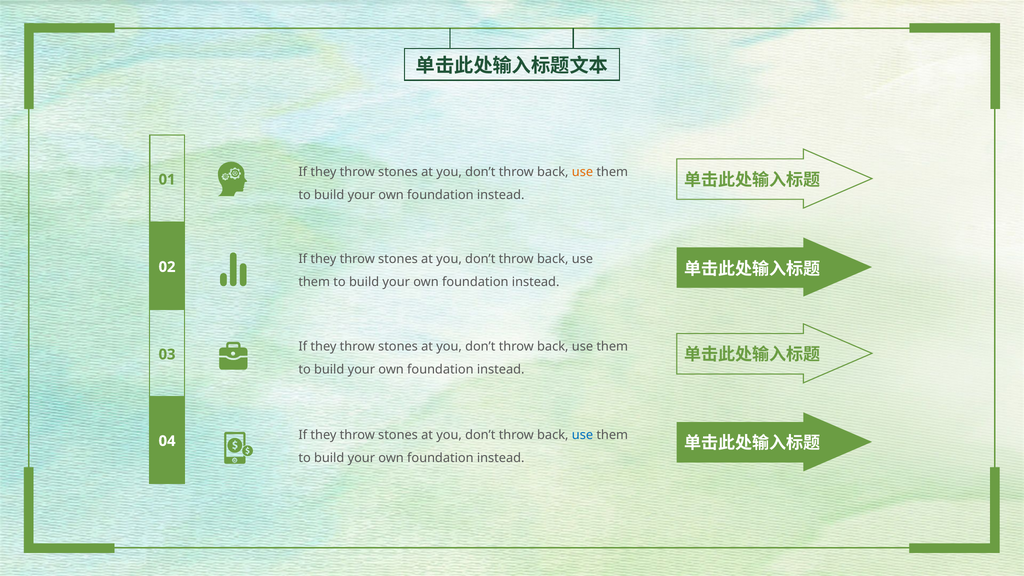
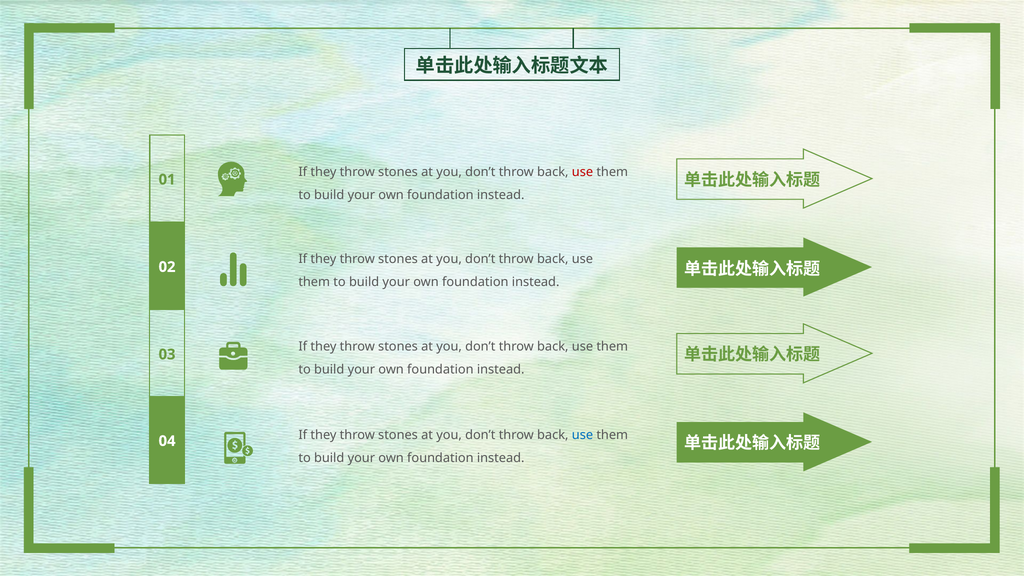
use at (582, 172) colour: orange -> red
